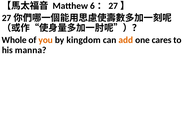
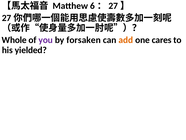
you colour: orange -> purple
kingdom: kingdom -> forsaken
manna: manna -> yielded
